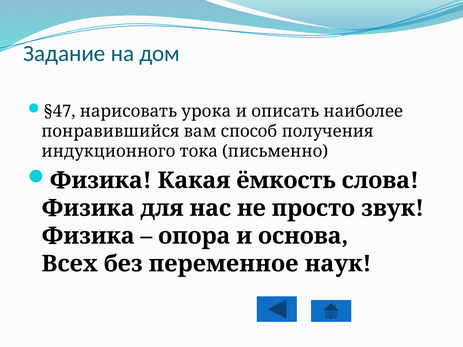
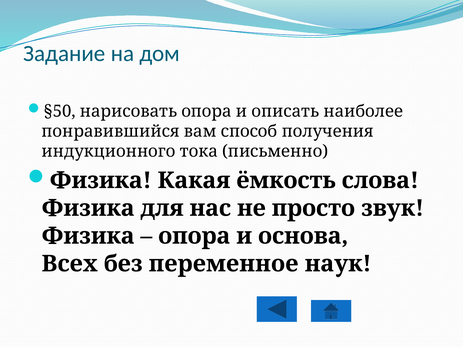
§47: §47 -> §50
нарисовать урока: урока -> опора
